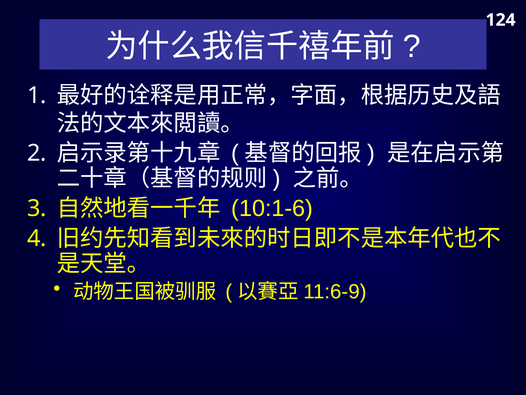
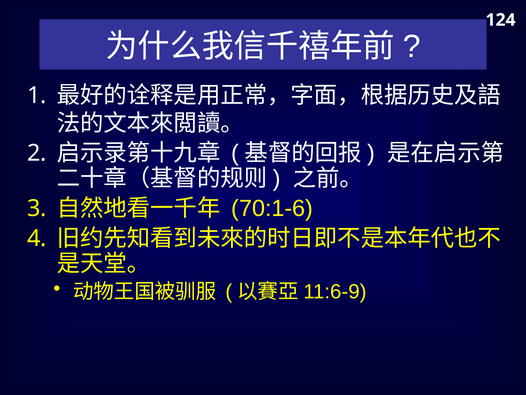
10:1-6: 10:1-6 -> 70:1-6
